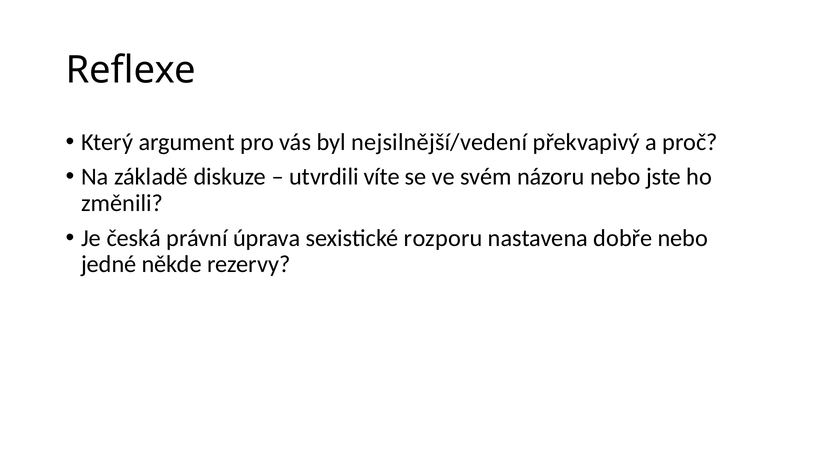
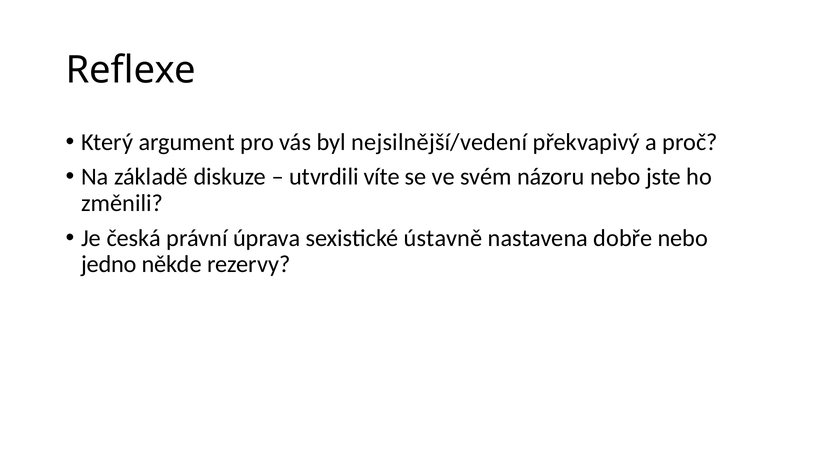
rozporu: rozporu -> ústavně
jedné: jedné -> jedno
